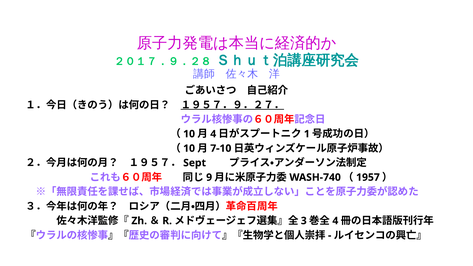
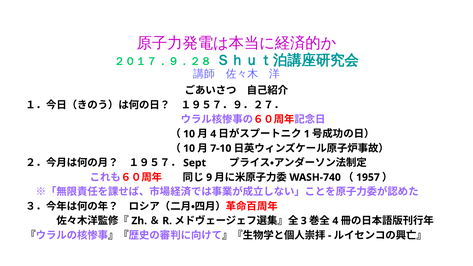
１９５７．９．２７． underline: present -> none
